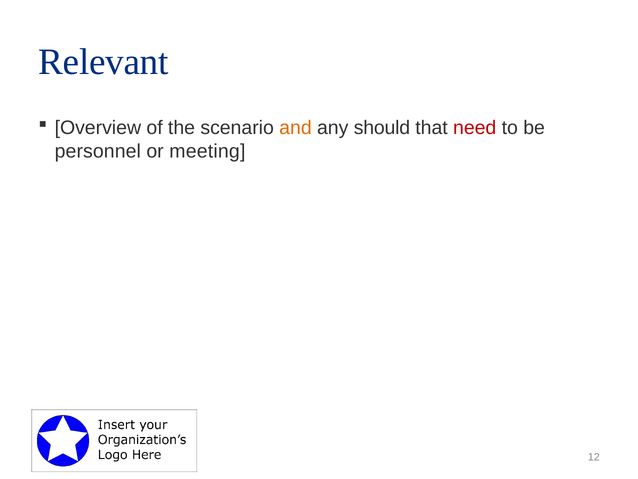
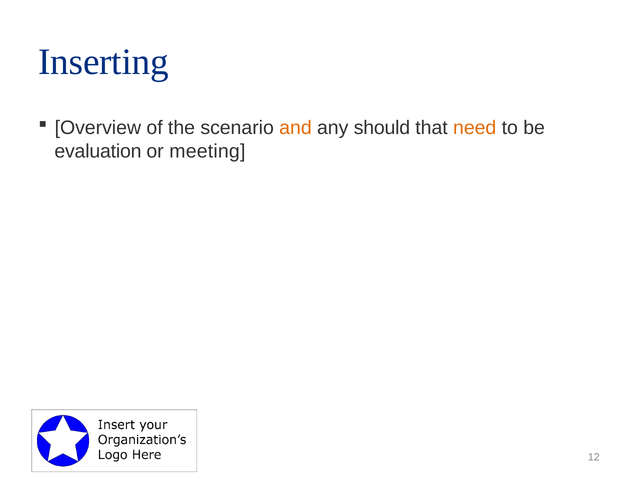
Relevant: Relevant -> Inserting
need colour: red -> orange
personnel: personnel -> evaluation
